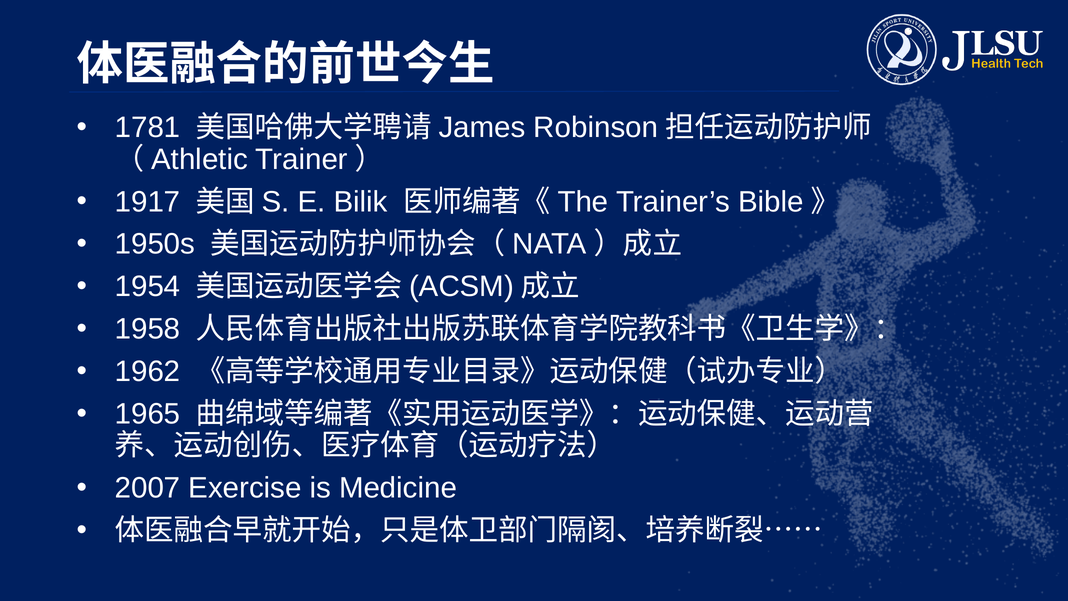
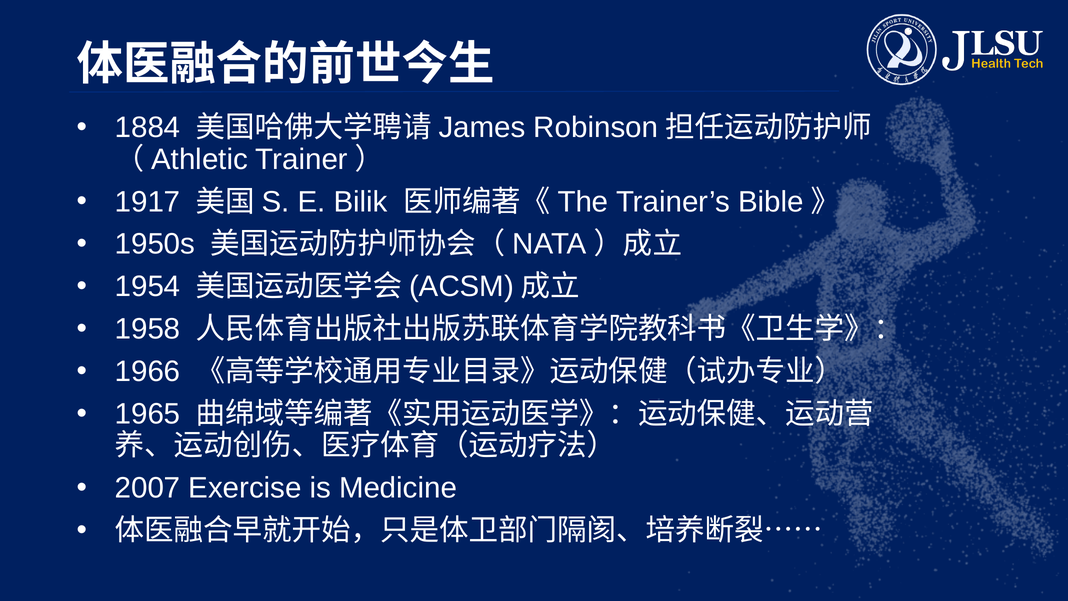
1781: 1781 -> 1884
1962: 1962 -> 1966
